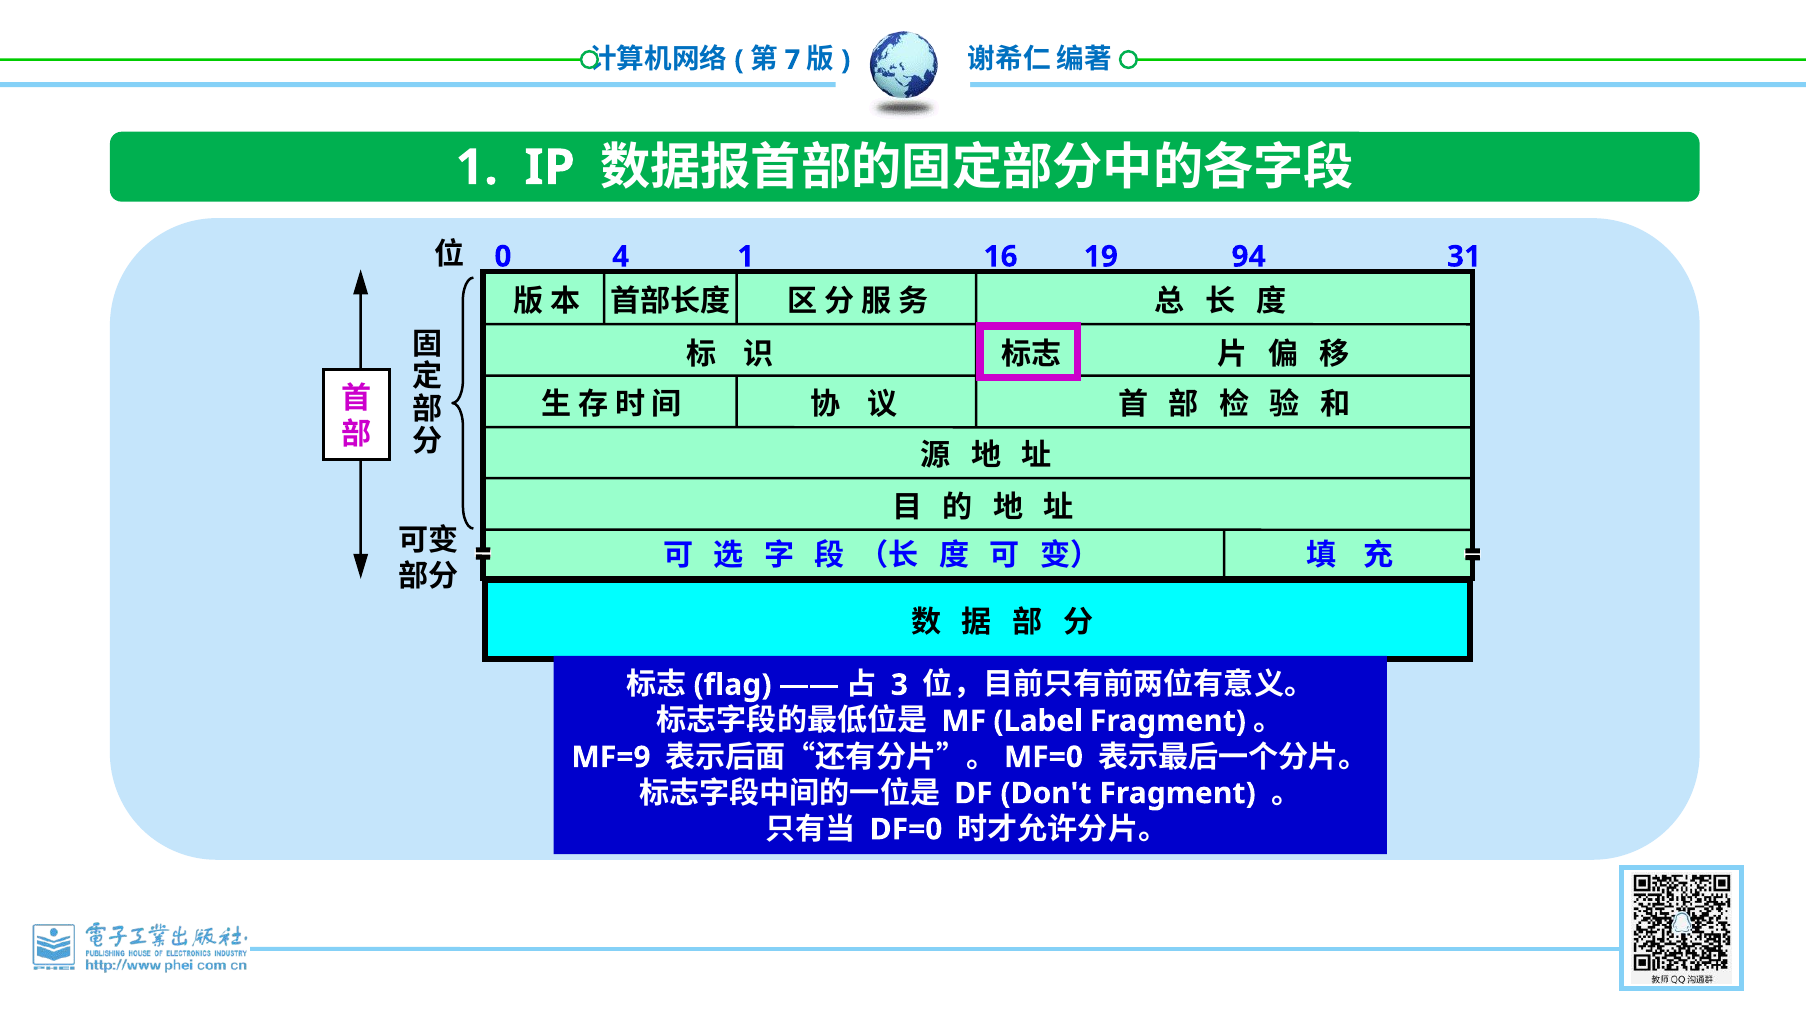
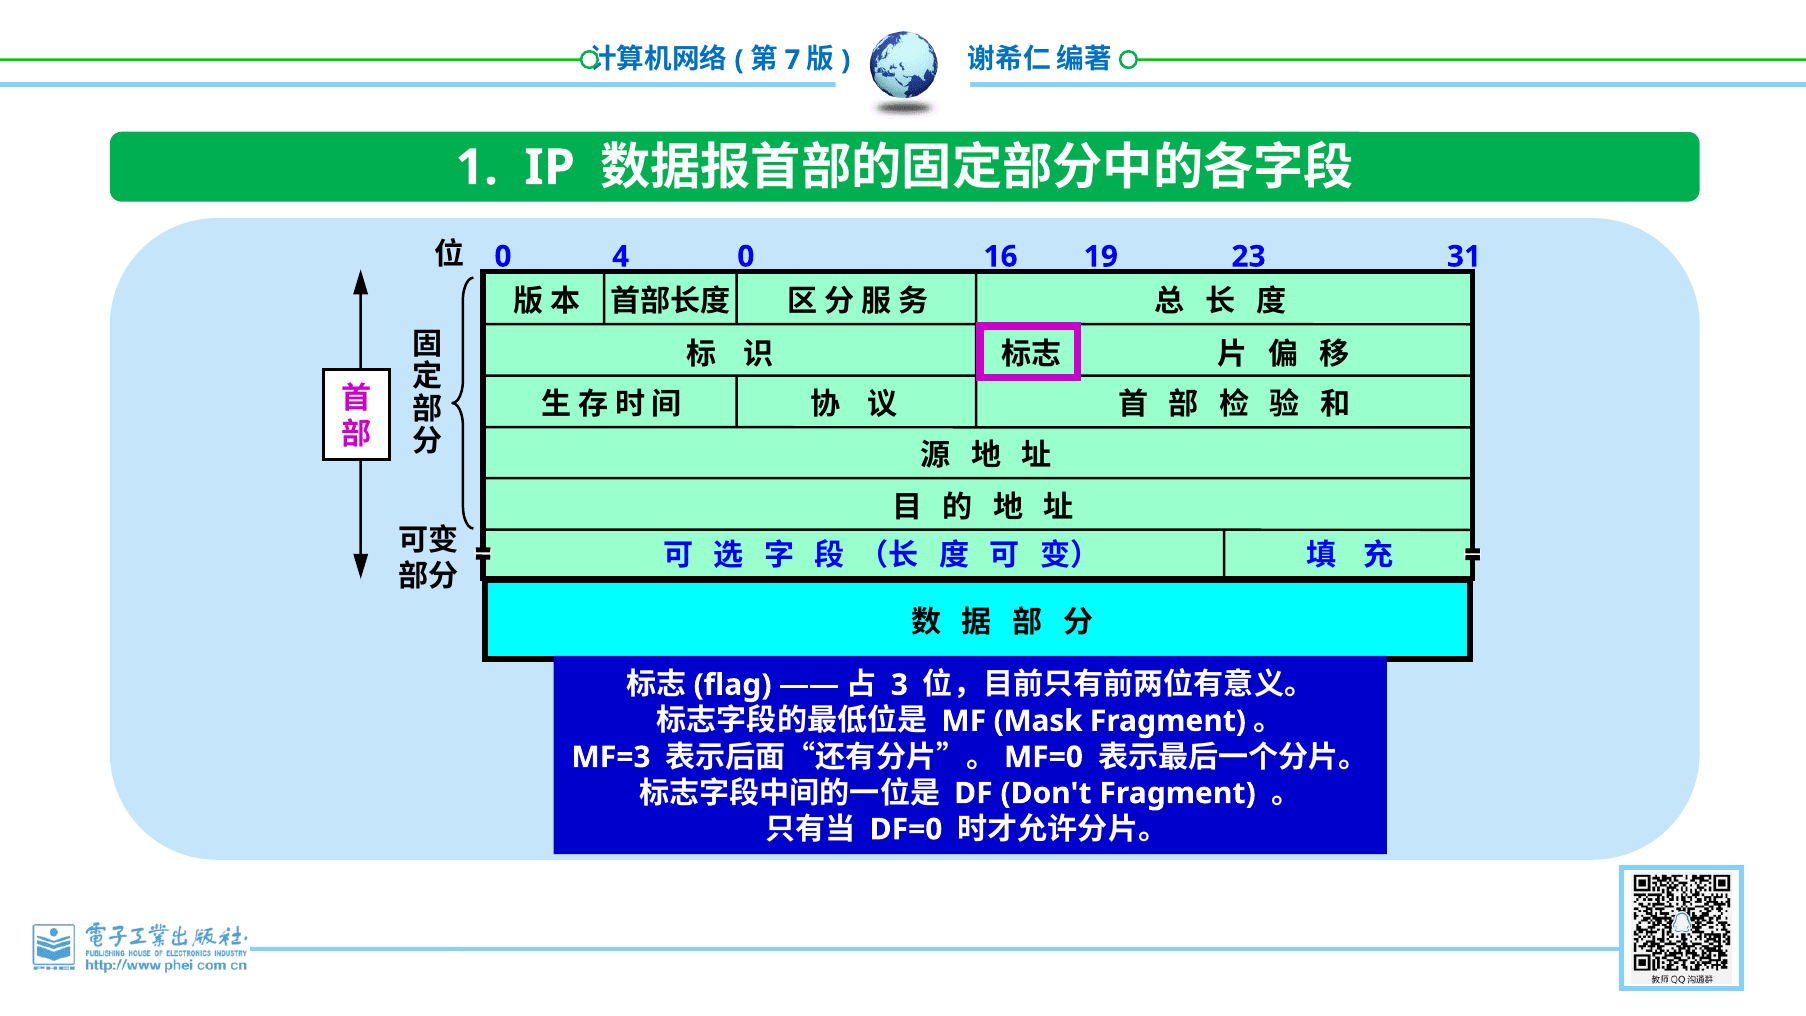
4 1: 1 -> 0
94: 94 -> 23
Label: Label -> Mask
MF=9: MF=9 -> MF=3
